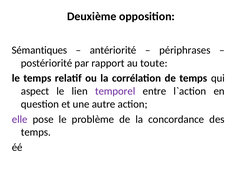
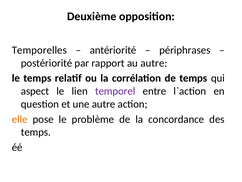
Sémantiques: Sémantiques -> Temporelles
au toute: toute -> autre
elle colour: purple -> orange
